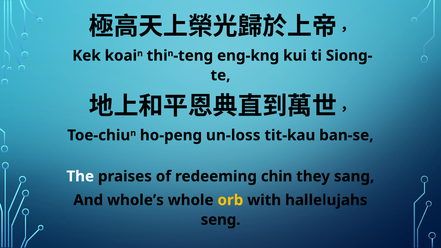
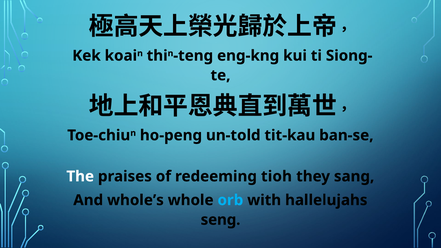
un-loss: un-loss -> un-told
chin: chin -> tioh
orb colour: yellow -> light blue
